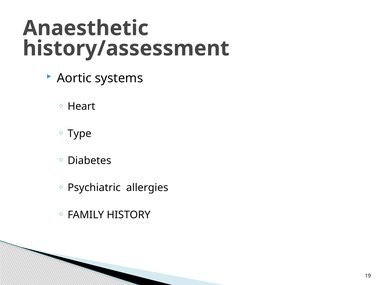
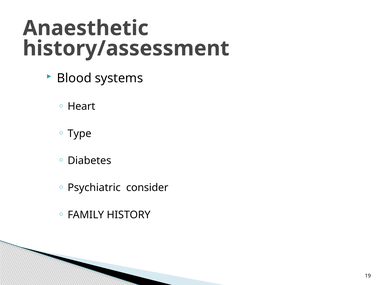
Aortic: Aortic -> Blood
allergies: allergies -> consider
